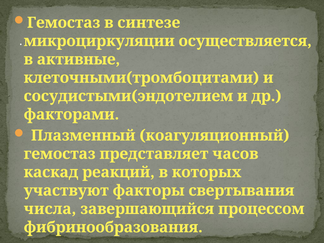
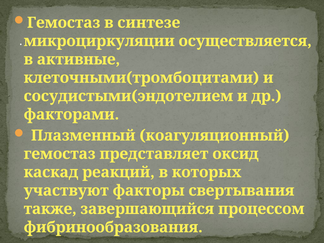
часов: часов -> оксид
числа: числа -> также
